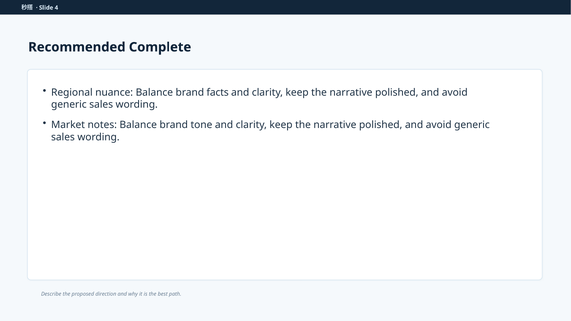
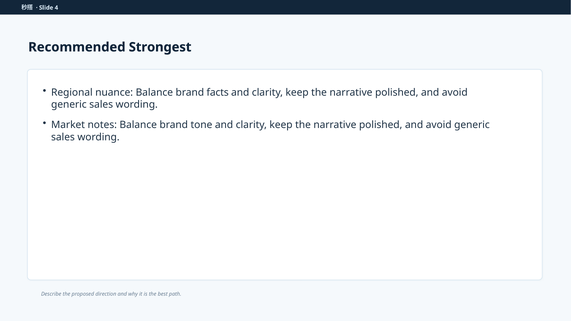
Complete: Complete -> Strongest
